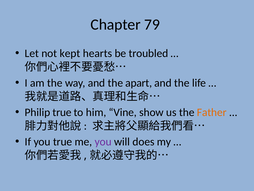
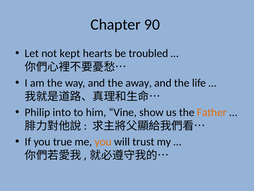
79: 79 -> 90
apart: apart -> away
Philip true: true -> into
you at (103, 141) colour: purple -> orange
does: does -> trust
